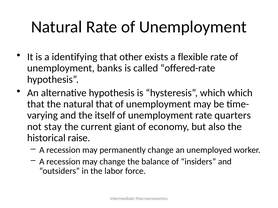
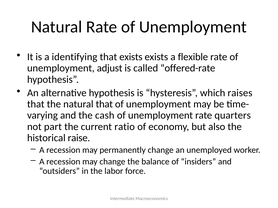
that other: other -> exists
banks: banks -> adjust
which which: which -> raises
itself: itself -> cash
stay: stay -> part
giant: giant -> ratio
